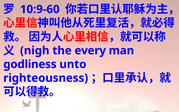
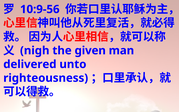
10:9-60: 10:9-60 -> 10:9-56
every: every -> given
godliness: godliness -> delivered
